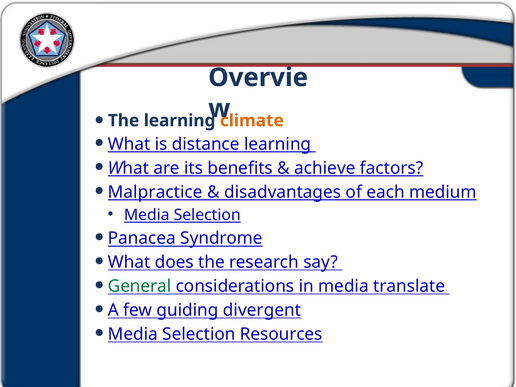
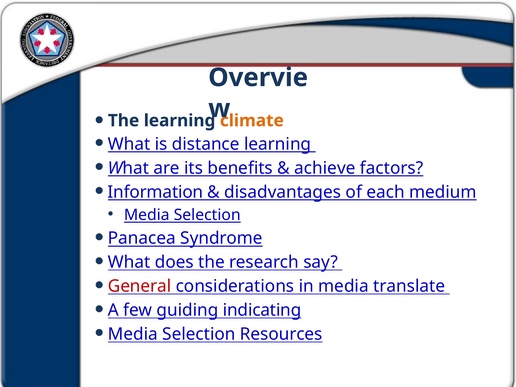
Malpractice: Malpractice -> Information
General colour: green -> red
divergent: divergent -> indicating
